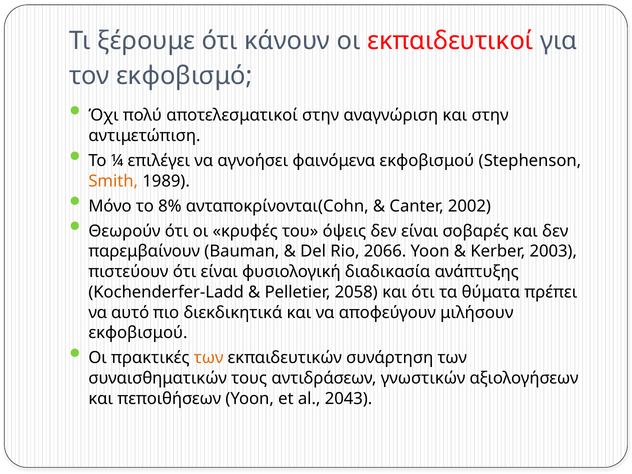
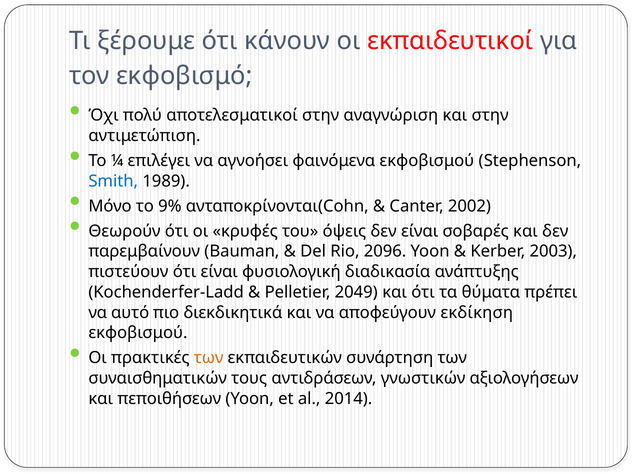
Smith colour: orange -> blue
8%: 8% -> 9%
2066: 2066 -> 2096
2058: 2058 -> 2049
μιλήσουν: μιλήσουν -> εκδίκηση
2043: 2043 -> 2014
